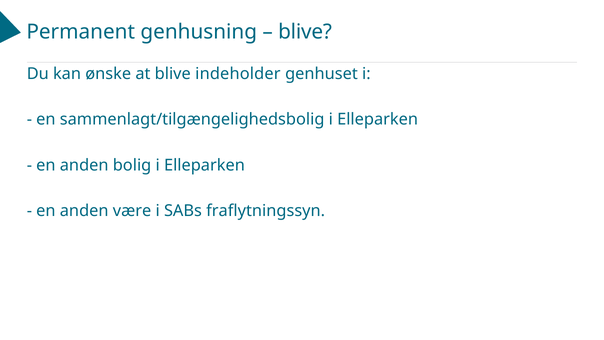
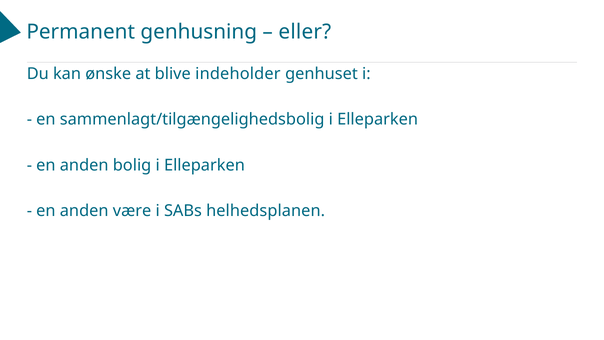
blive at (305, 32): blive -> eller
fraflytningssyn: fraflytningssyn -> helhedsplanen
